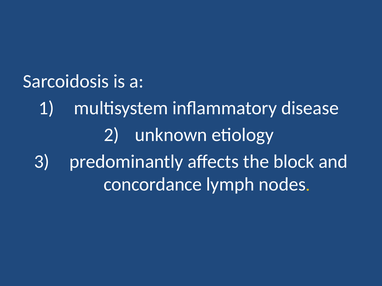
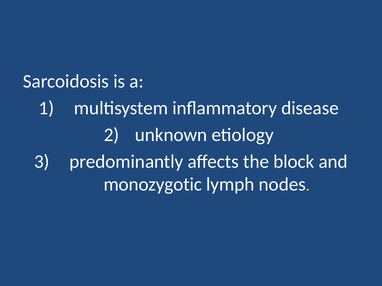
concordance: concordance -> monozygotic
